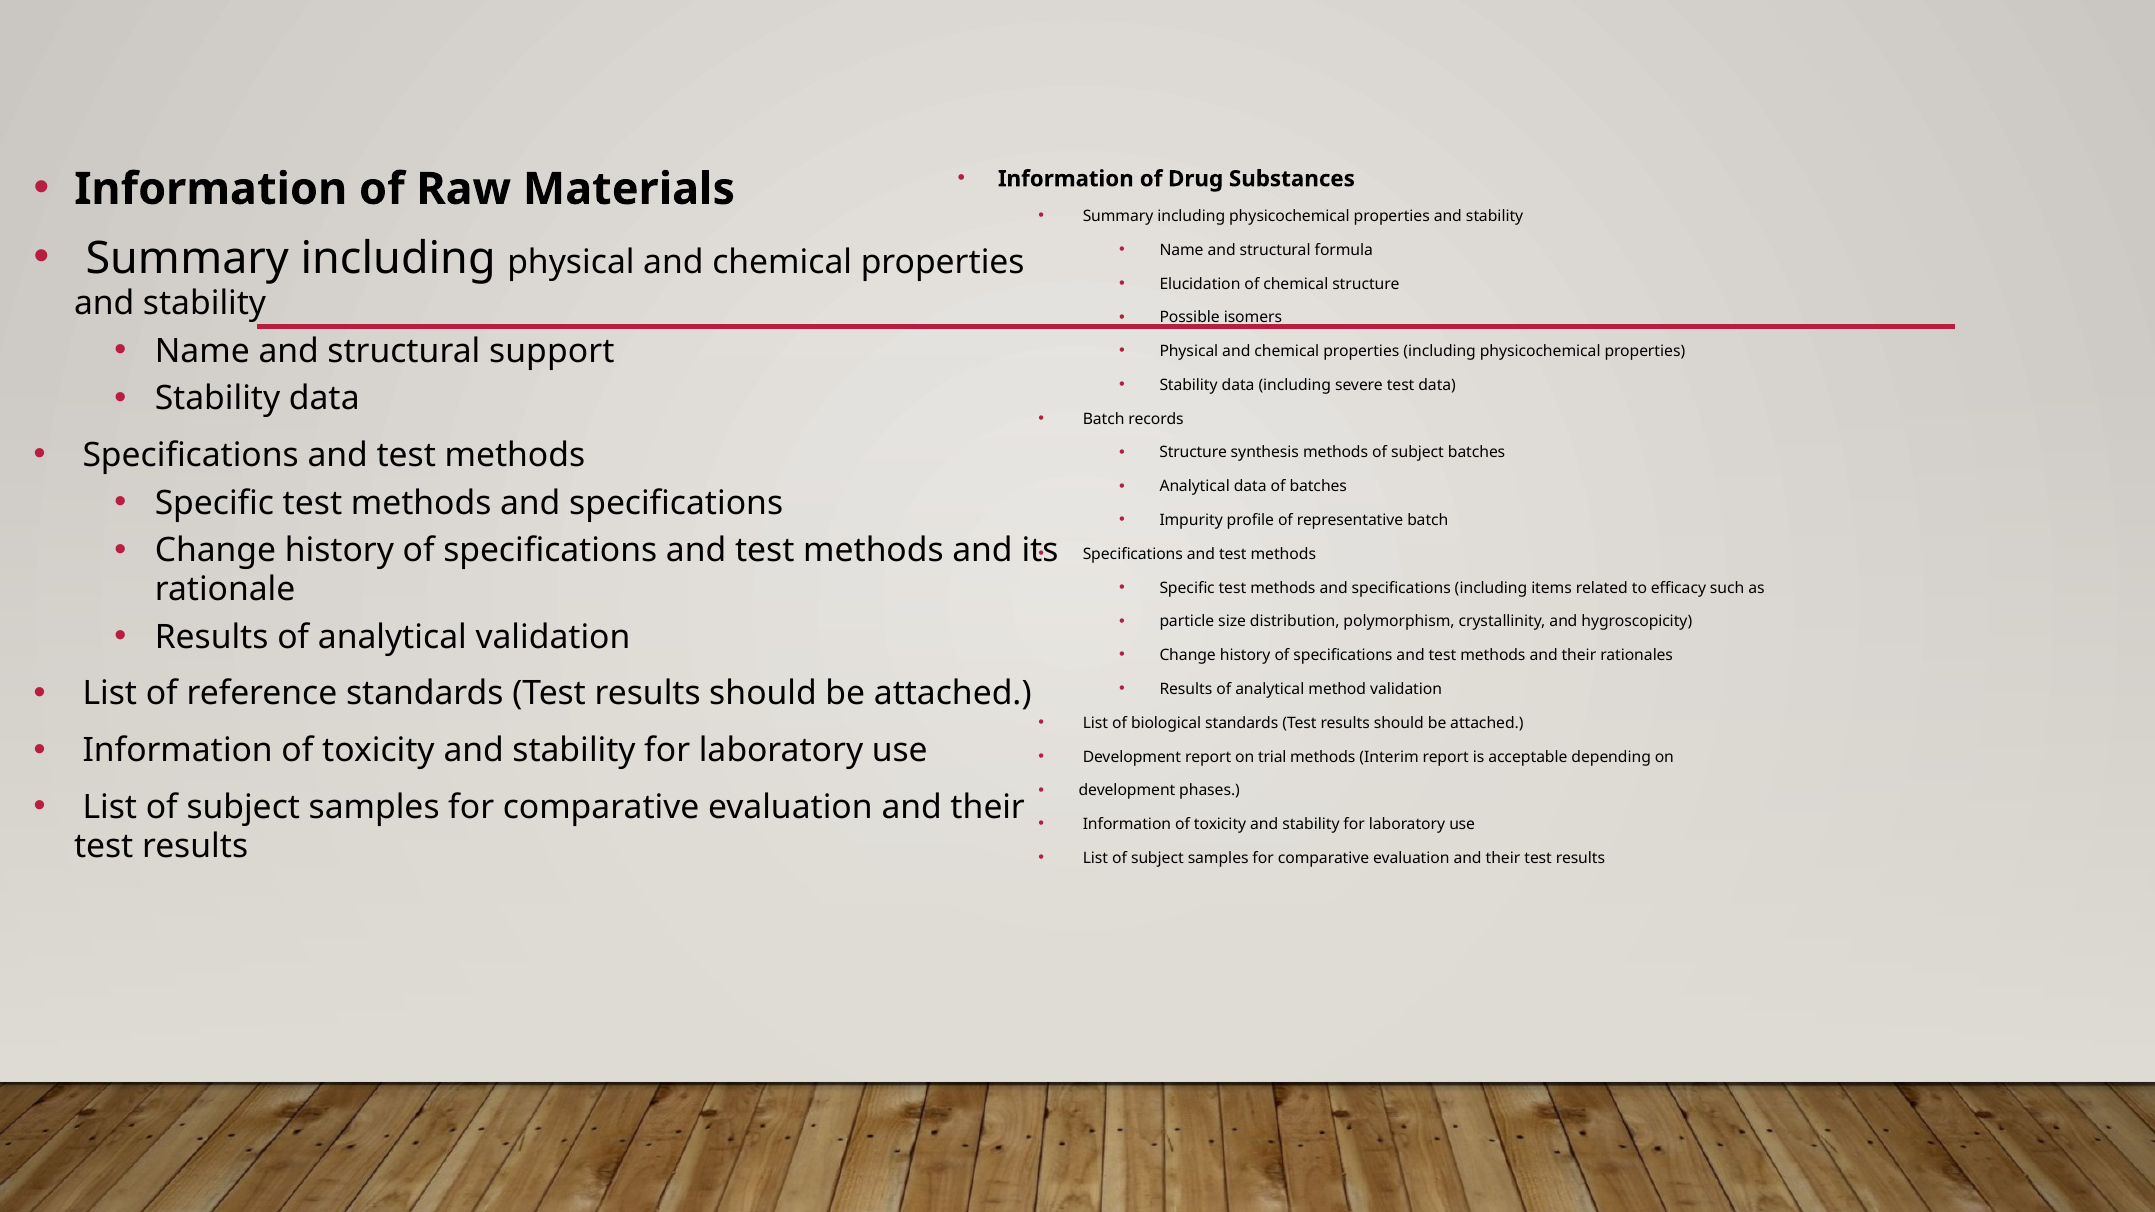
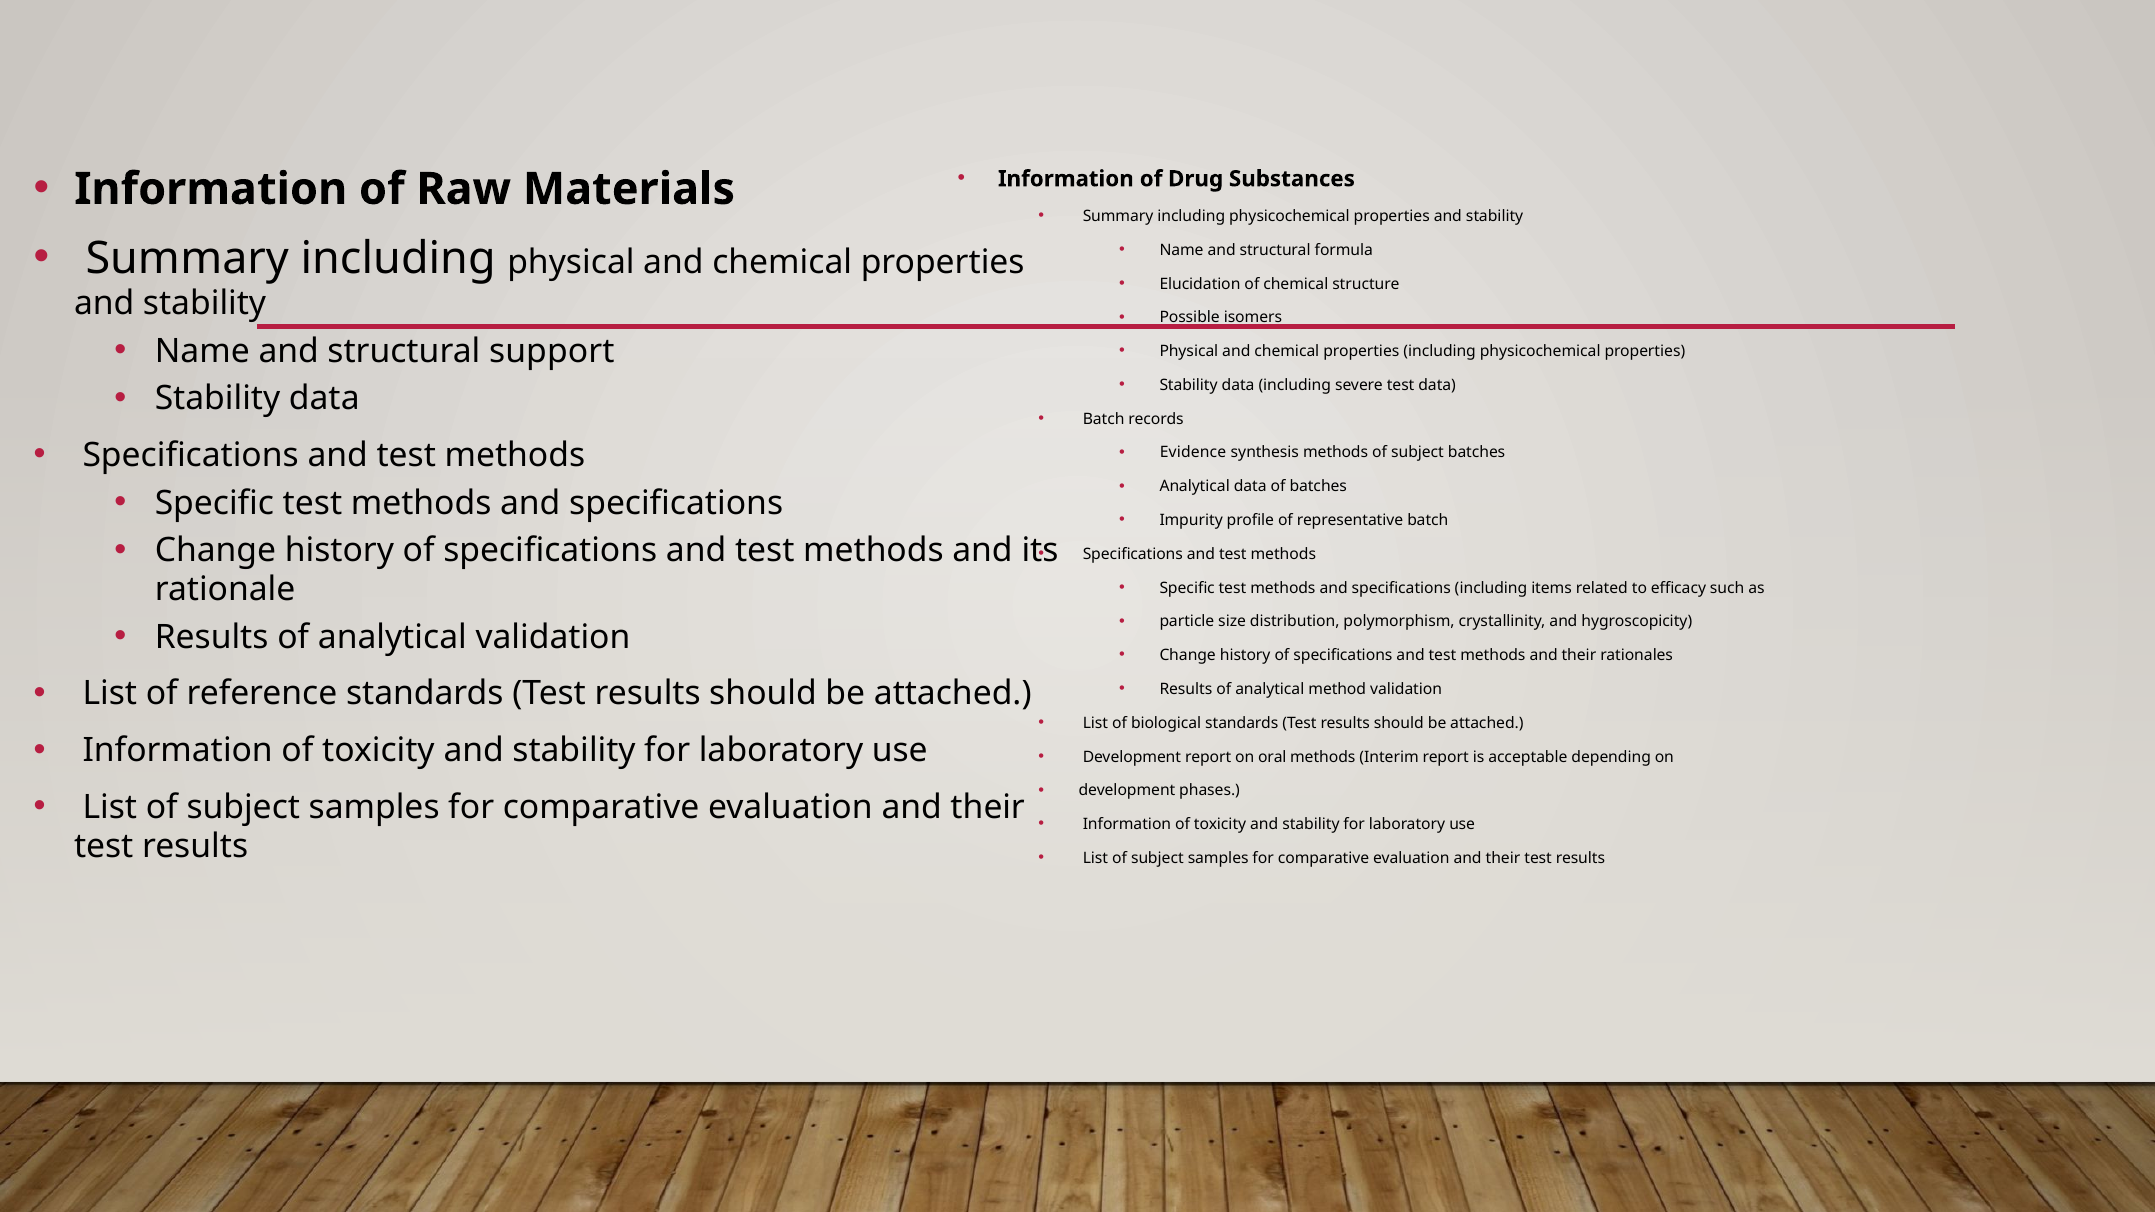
Structure at (1193, 453): Structure -> Evidence
trial: trial -> oral
